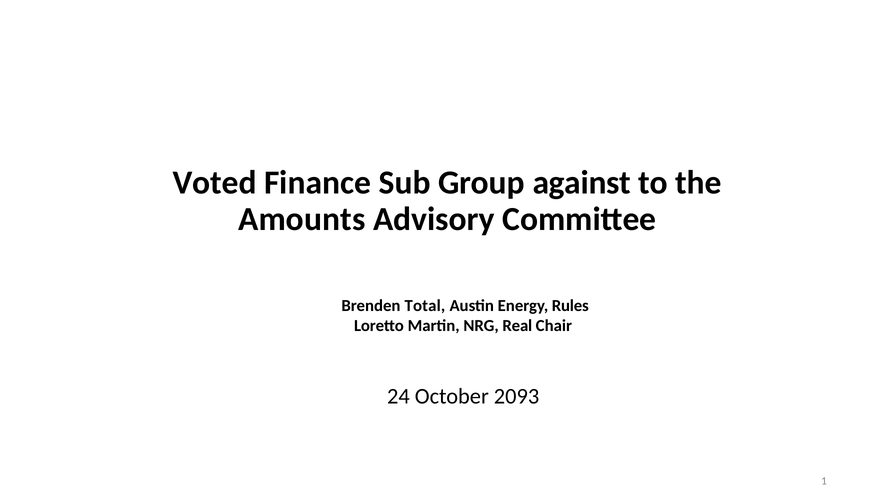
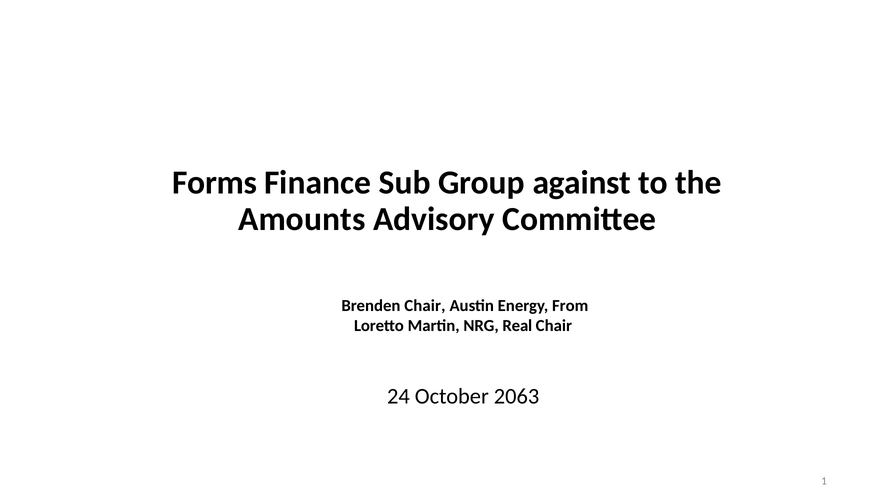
Voted: Voted -> Forms
Brenden Total: Total -> Chair
Rules: Rules -> From
2093: 2093 -> 2063
